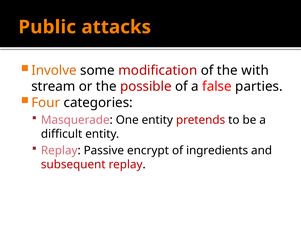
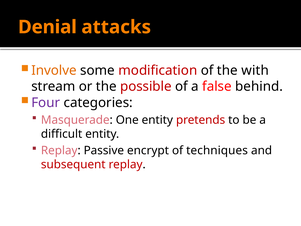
Public: Public -> Denial
parties: parties -> behind
Four colour: orange -> purple
ingredients: ingredients -> techniques
